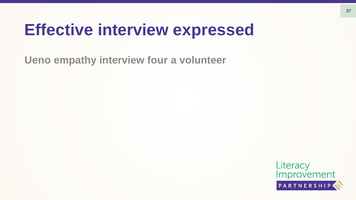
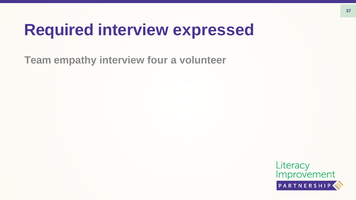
Effective: Effective -> Required
Ueno: Ueno -> Team
